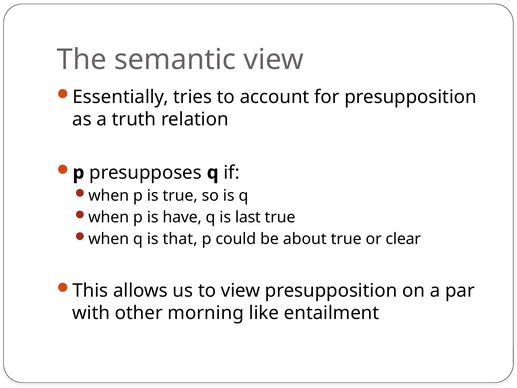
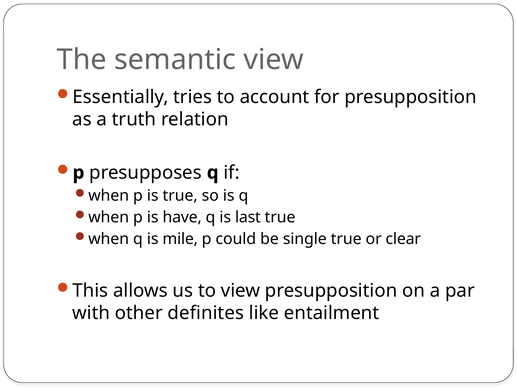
that: that -> mile
about: about -> single
morning: morning -> definites
